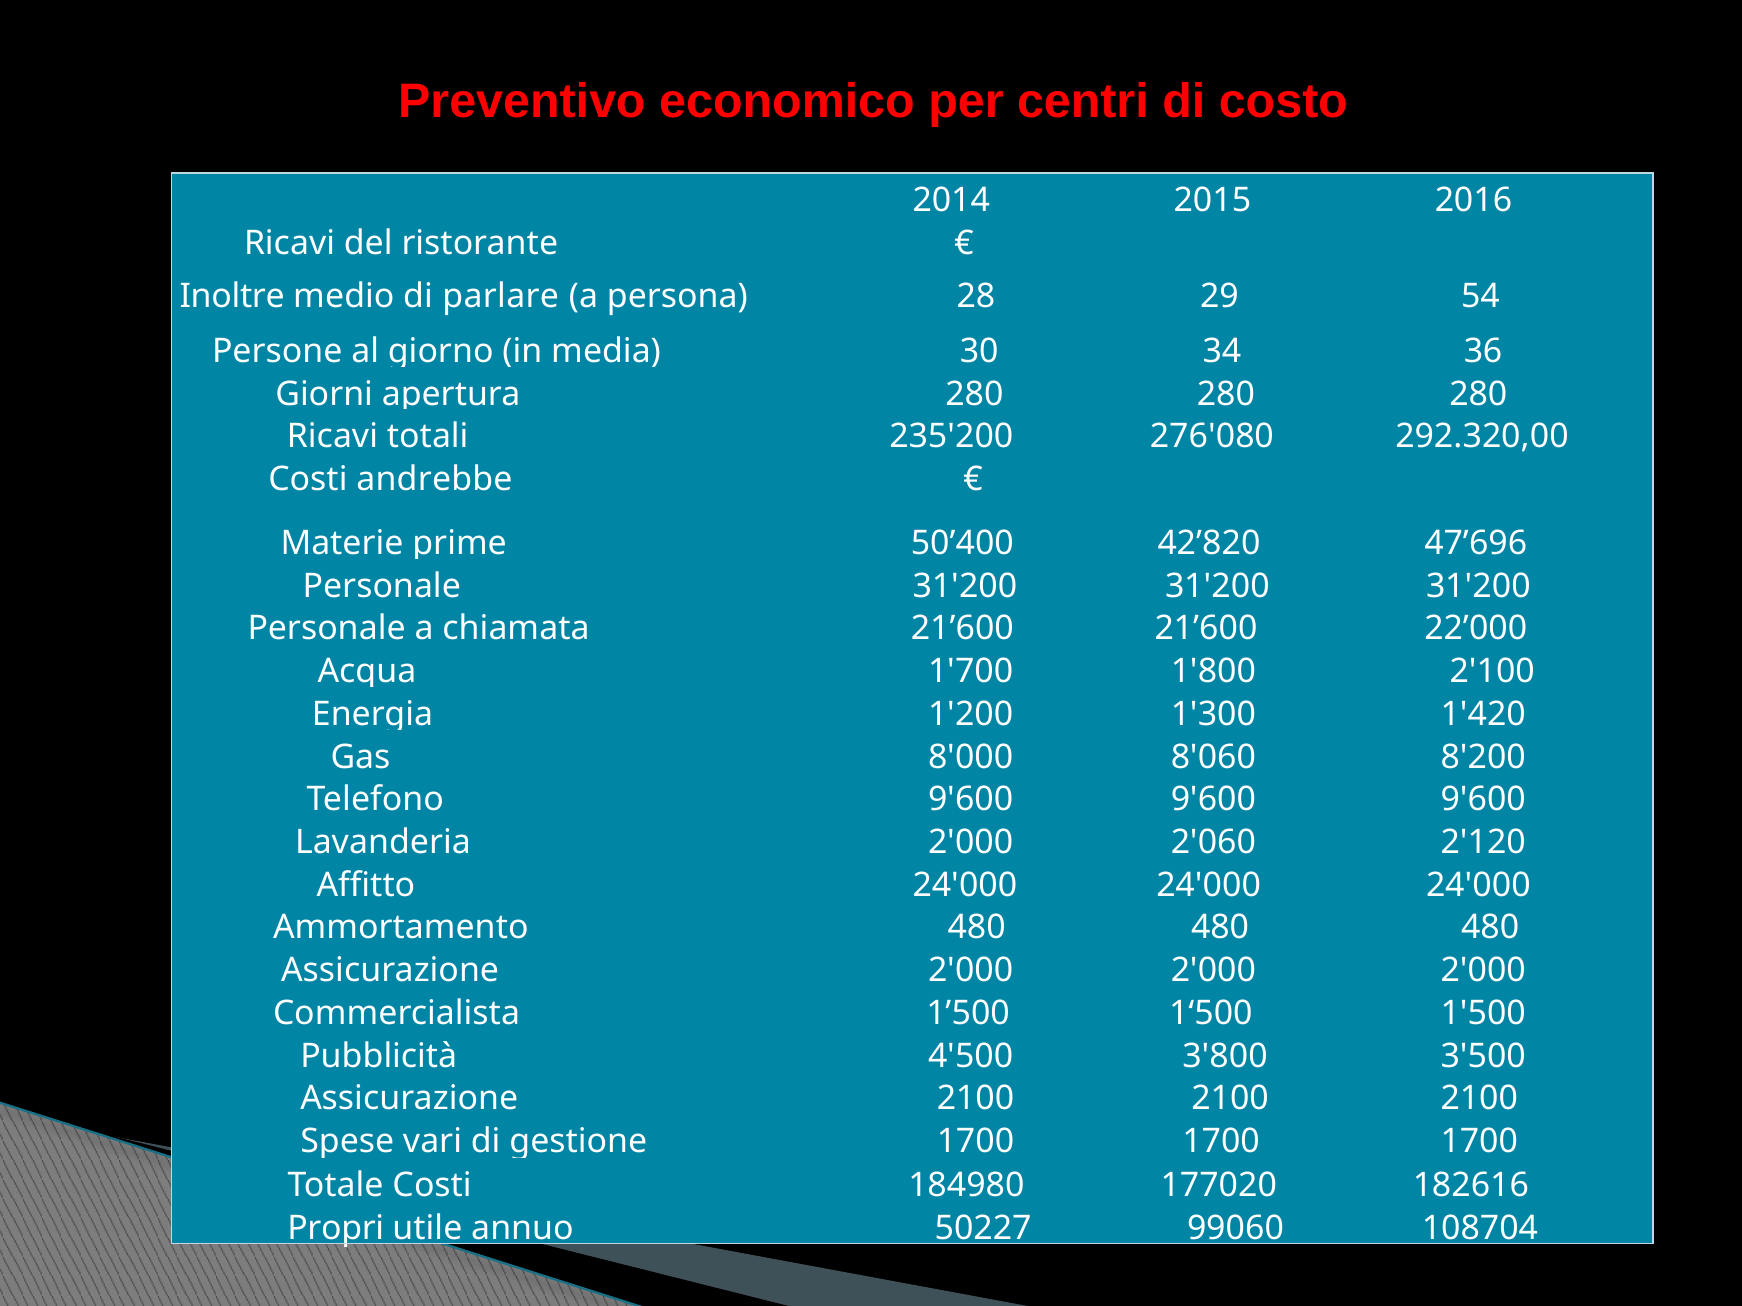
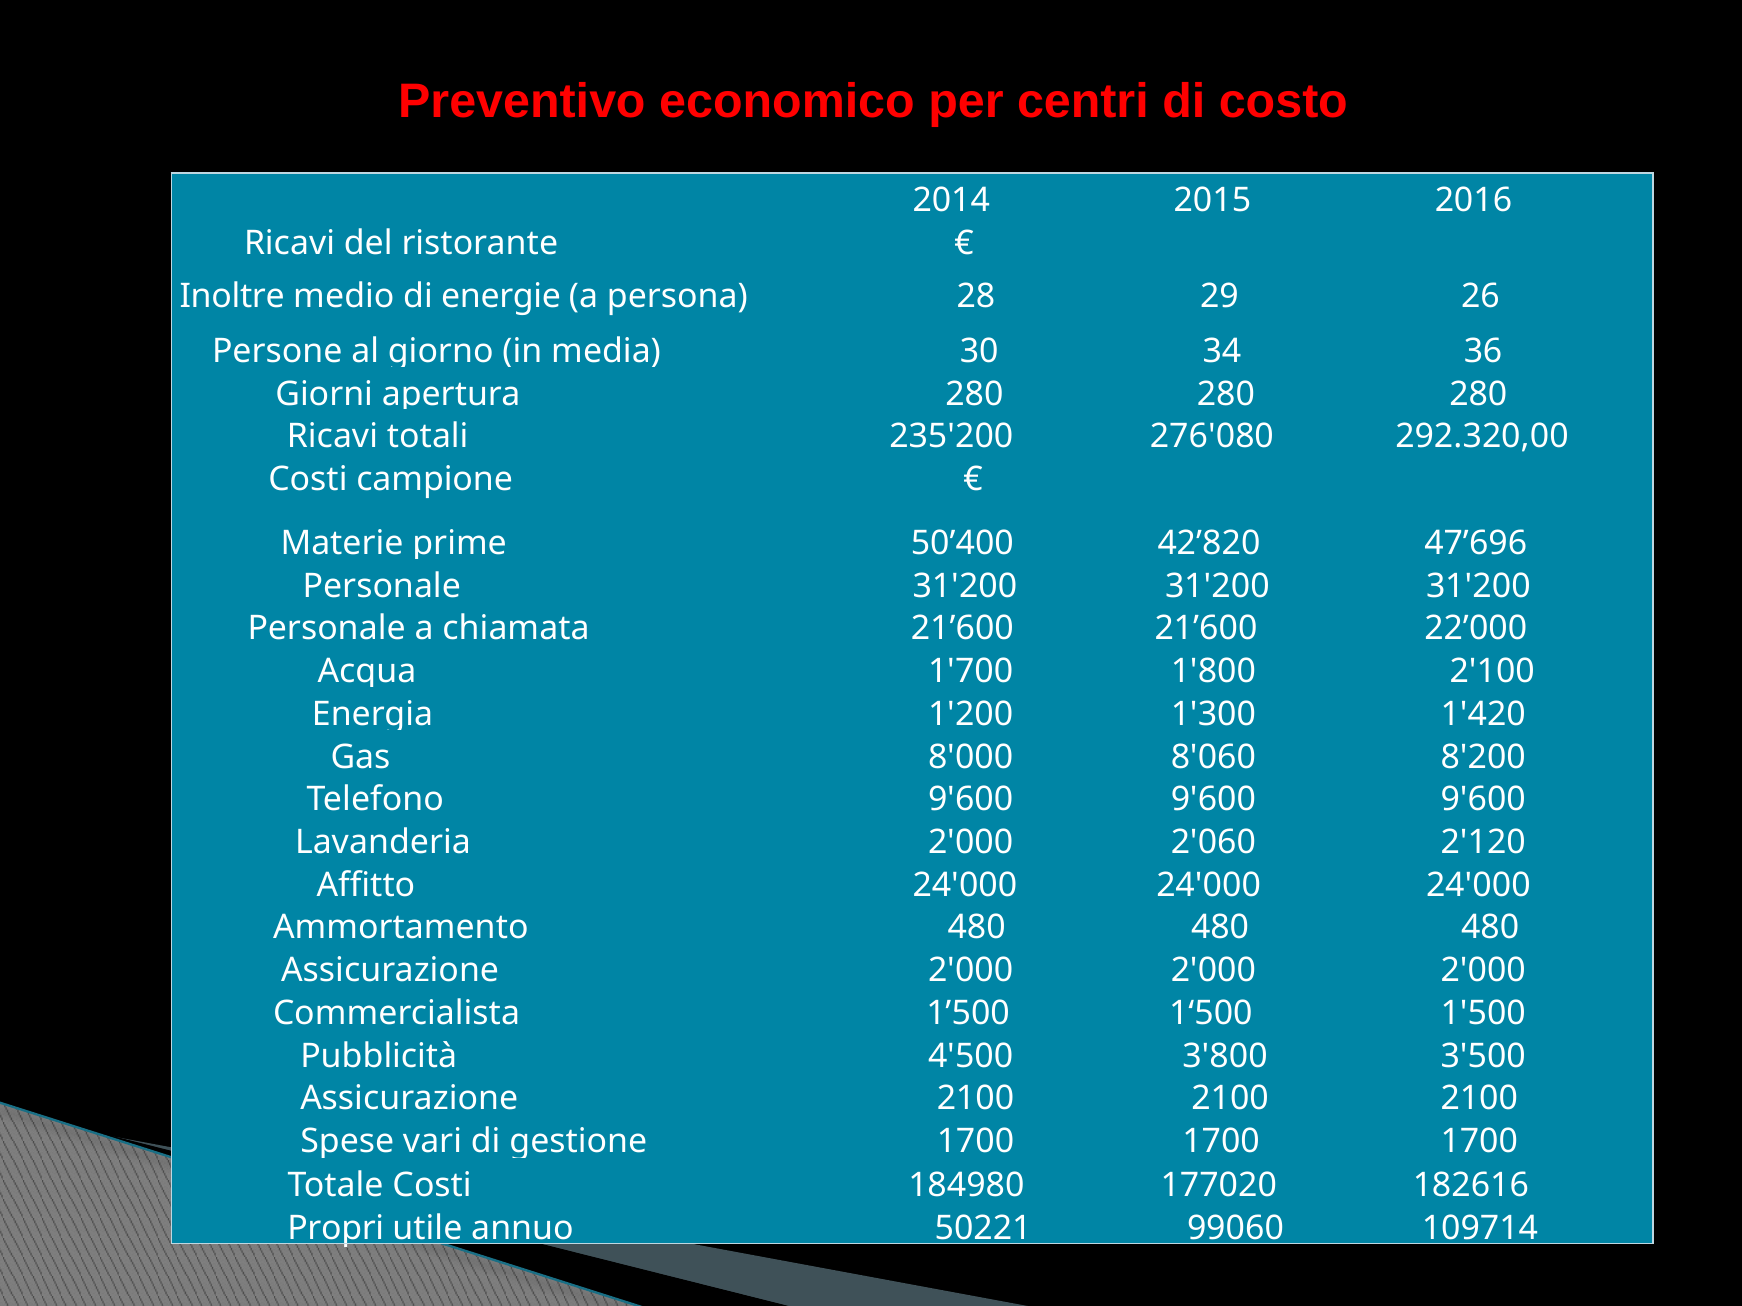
parlare: parlare -> energie
54: 54 -> 26
andrebbe: andrebbe -> campione
50227: 50227 -> 50221
108704: 108704 -> 109714
